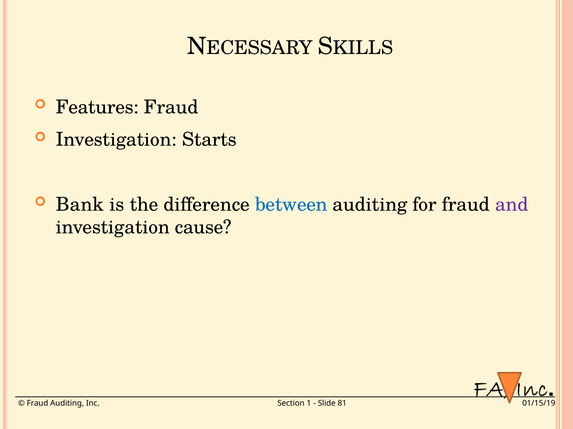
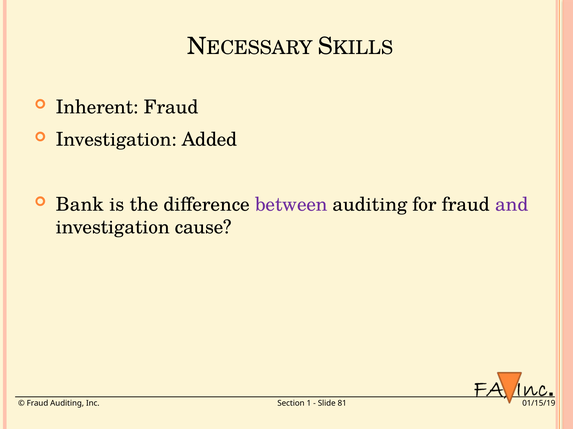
Features: Features -> Inherent
Starts: Starts -> Added
between colour: blue -> purple
